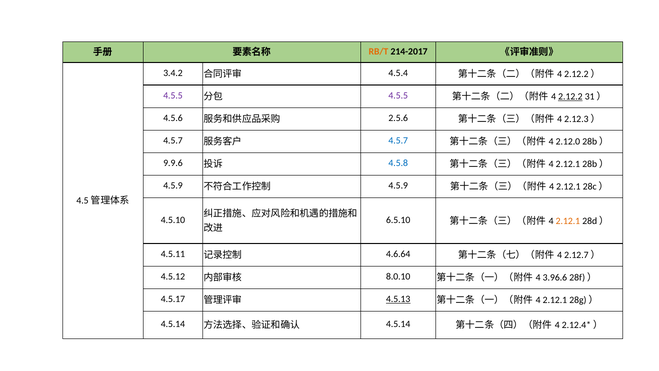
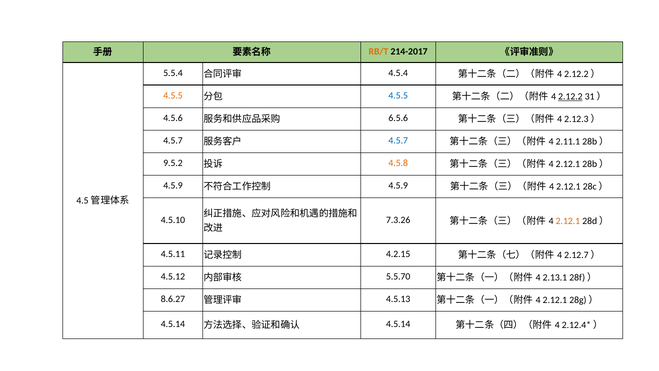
3.4.2: 3.4.2 -> 5.5.4
4.5.5 at (173, 95) colour: purple -> orange
4.5.5 at (398, 95) colour: purple -> blue
2.5.6: 2.5.6 -> 6.5.6
2.12.0: 2.12.0 -> 2.11.1
9.9.6: 9.9.6 -> 9.5.2
4.5.8 colour: blue -> orange
6.5.10: 6.5.10 -> 7.3.26
4.6.64: 4.6.64 -> 4.2.15
8.0.10: 8.0.10 -> 5.5.70
3.96.6: 3.96.6 -> 2.13.1
4.5.17: 4.5.17 -> 8.6.27
4.5.13 underline: present -> none
